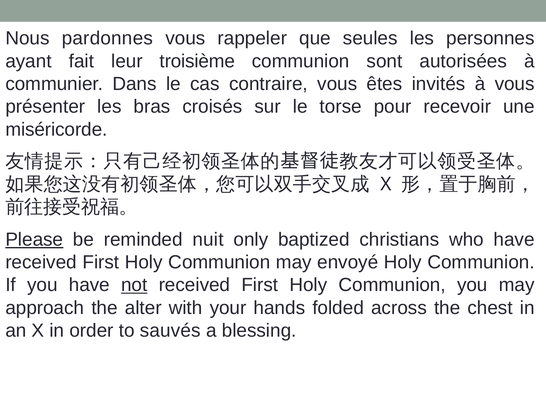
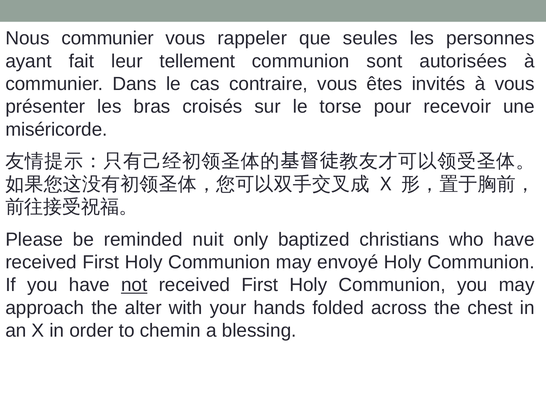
Nous pardonnes: pardonnes -> communier
troisième: troisième -> tellement
Please underline: present -> none
sauvés: sauvés -> chemin
